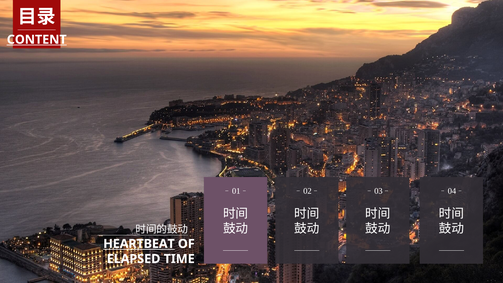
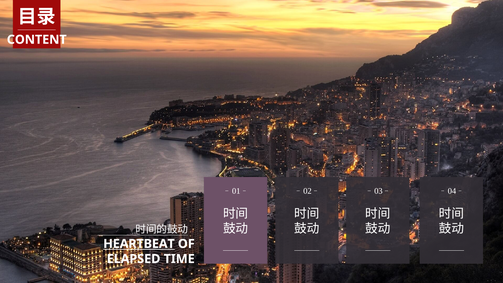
CONTENT underline: present -> none
